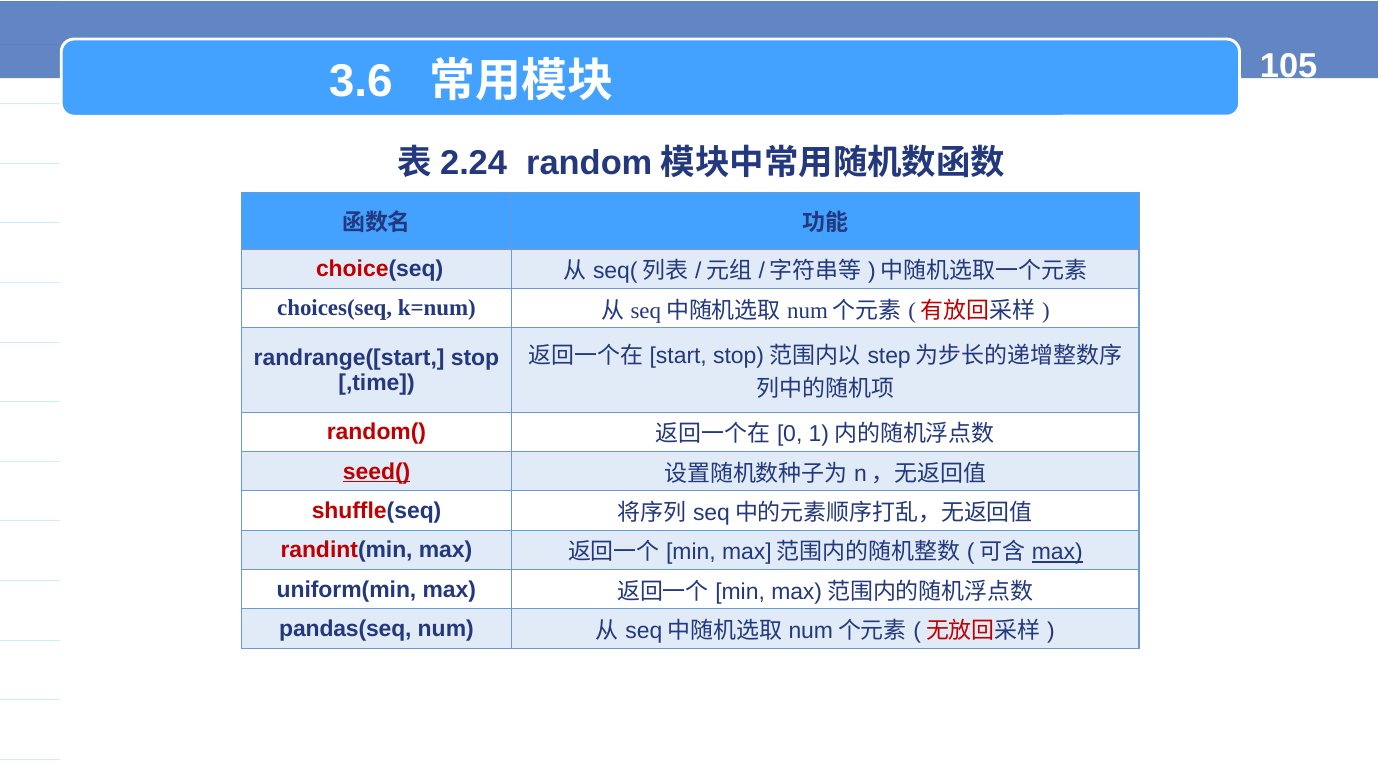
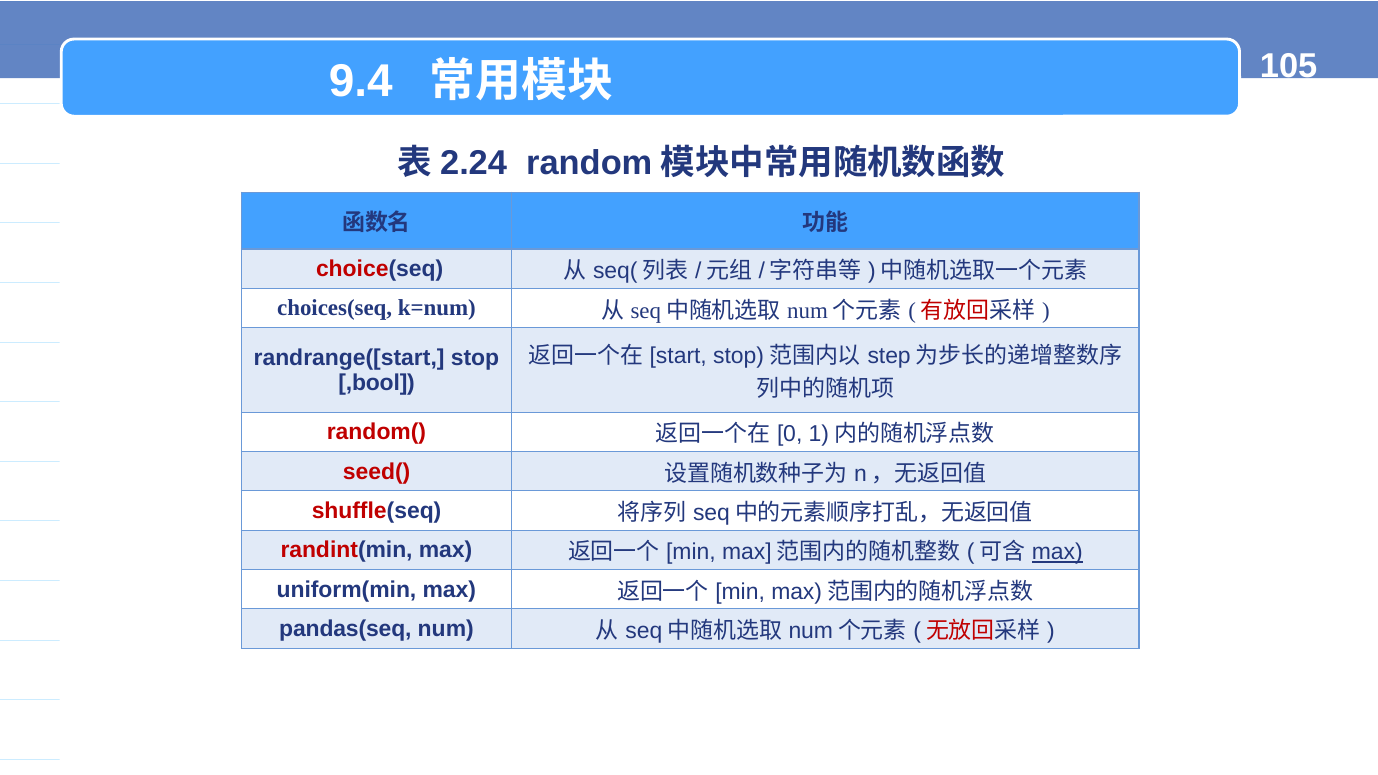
3.6: 3.6 -> 9.4
,time: ,time -> ,bool
seed( underline: present -> none
